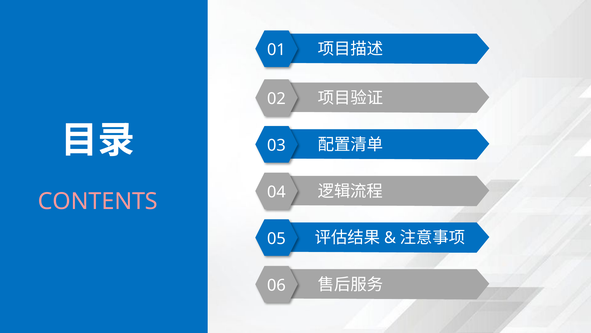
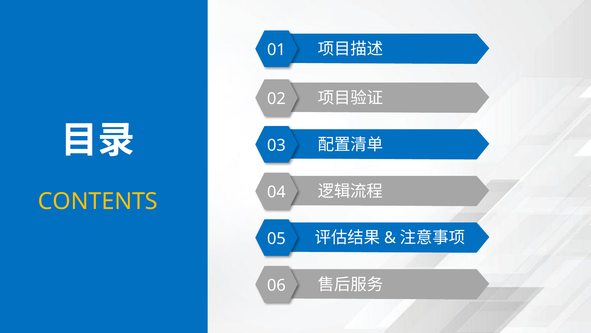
CONTENTS colour: pink -> yellow
